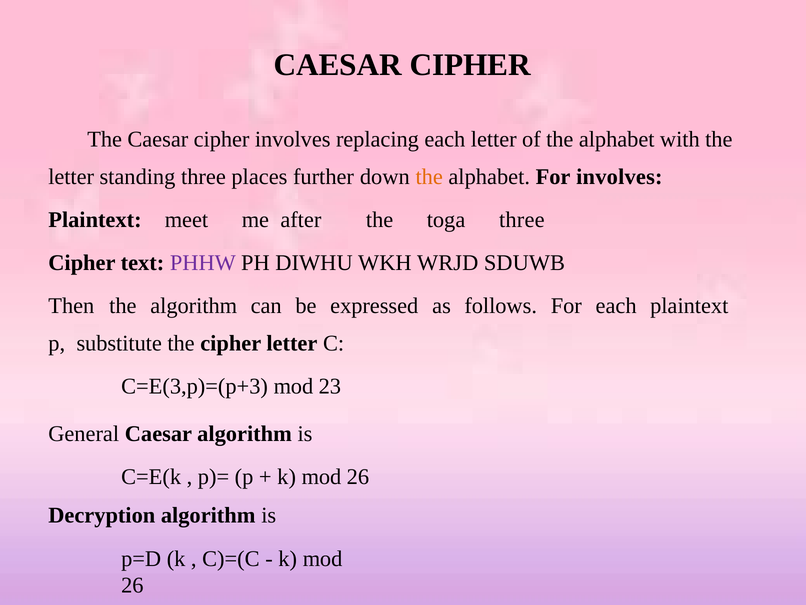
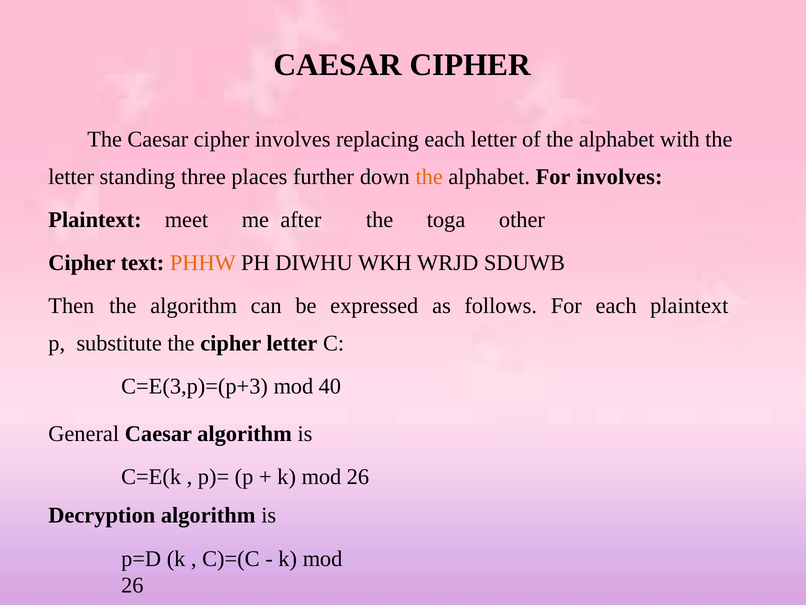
toga three: three -> other
PHHW colour: purple -> orange
23: 23 -> 40
